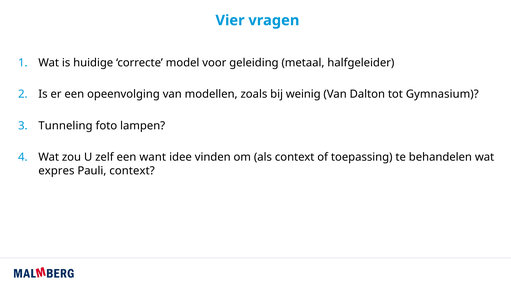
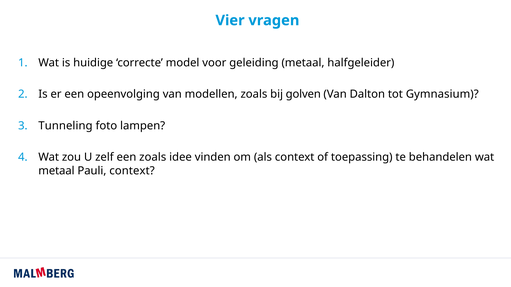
weinig: weinig -> golven
een want: want -> zoals
expres at (56, 171): expres -> metaal
